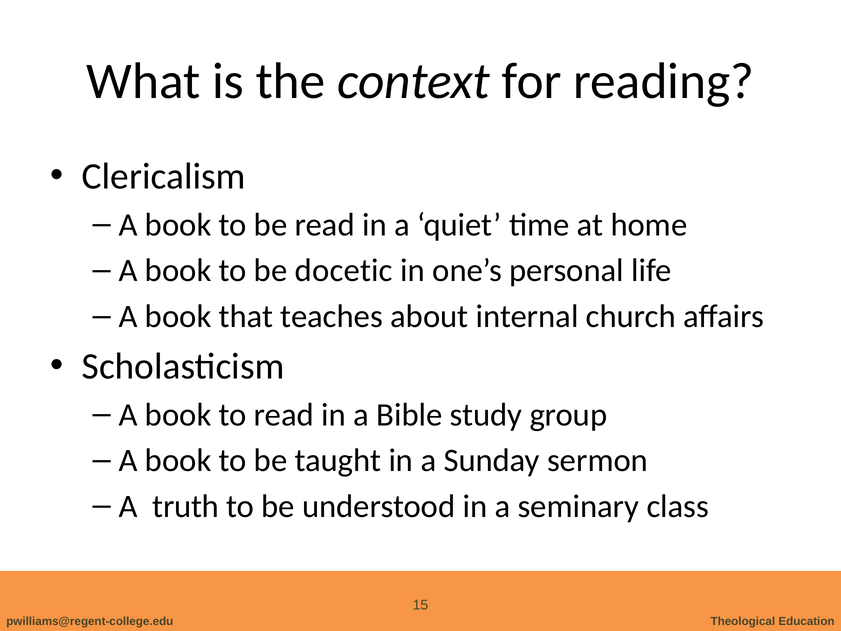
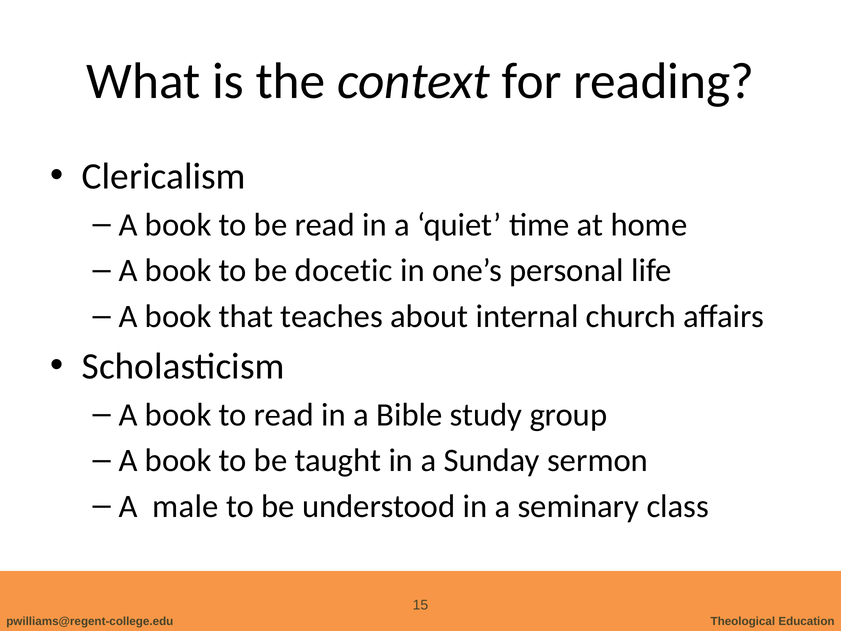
truth: truth -> male
